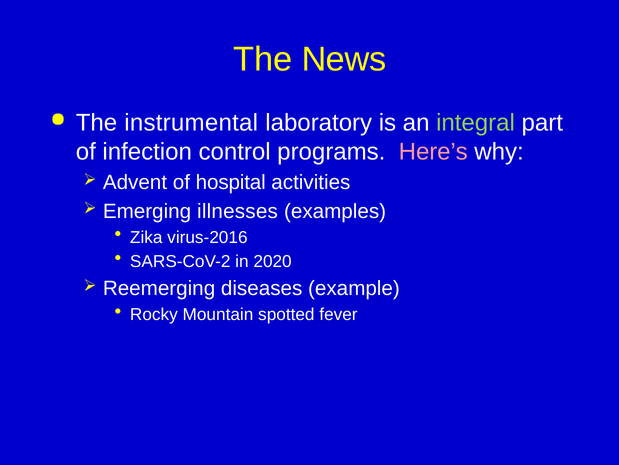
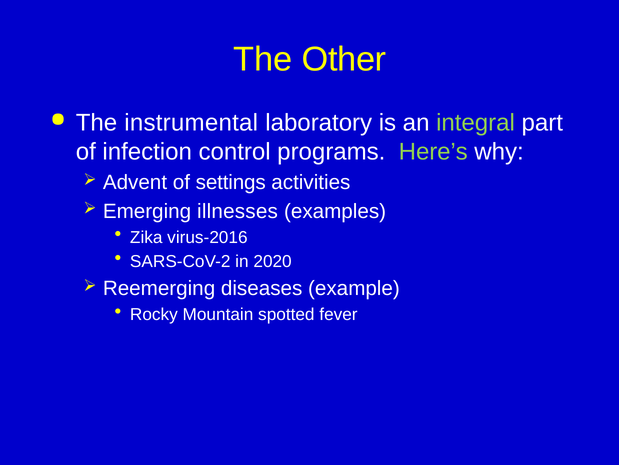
News: News -> Other
Here’s colour: pink -> light green
hospital: hospital -> settings
